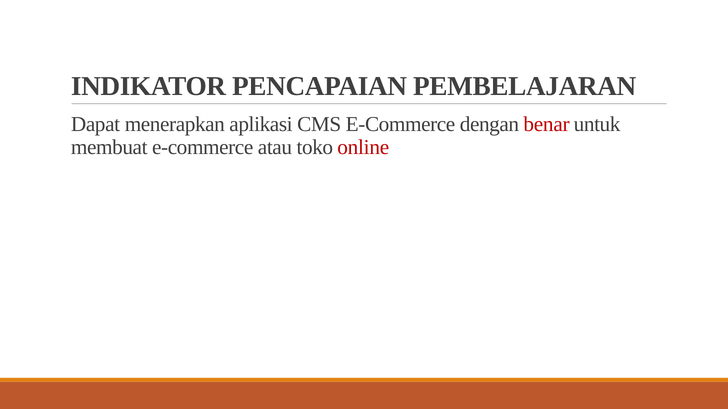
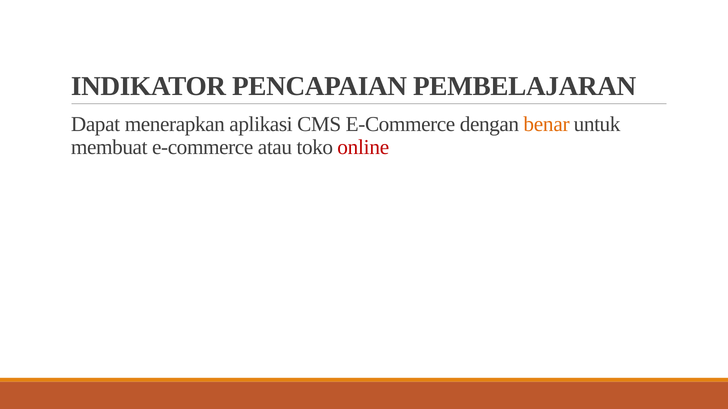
benar colour: red -> orange
